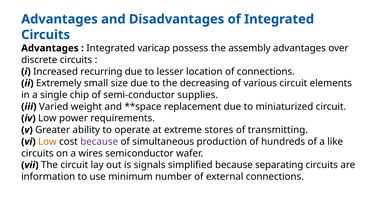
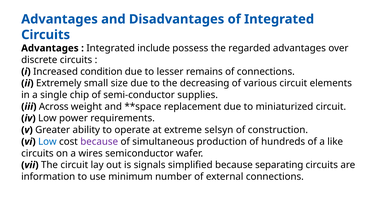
varicap: varicap -> include
assembly: assembly -> regarded
recurring: recurring -> condition
location: location -> remains
Varied: Varied -> Across
stores: stores -> selsyn
transmitting: transmitting -> construction
Low at (47, 142) colour: orange -> blue
